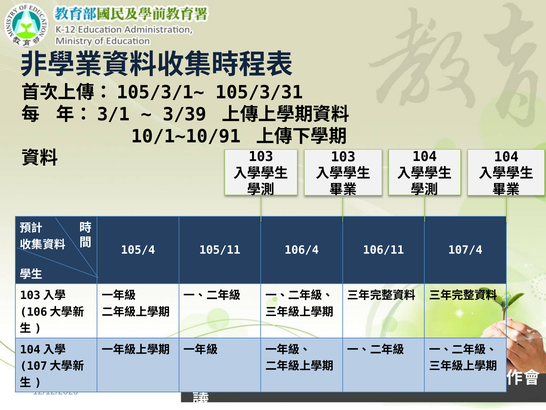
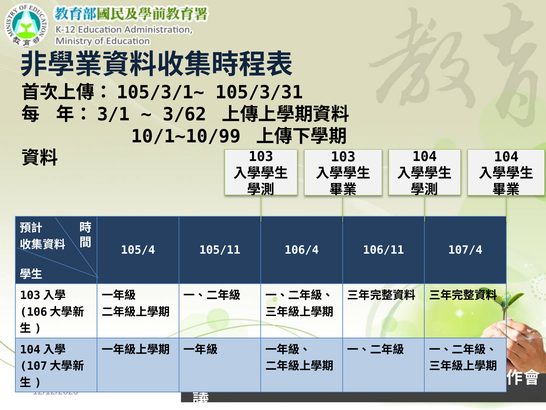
3/39: 3/39 -> 3/62
10/1~10/91: 10/1~10/91 -> 10/1~10/99
